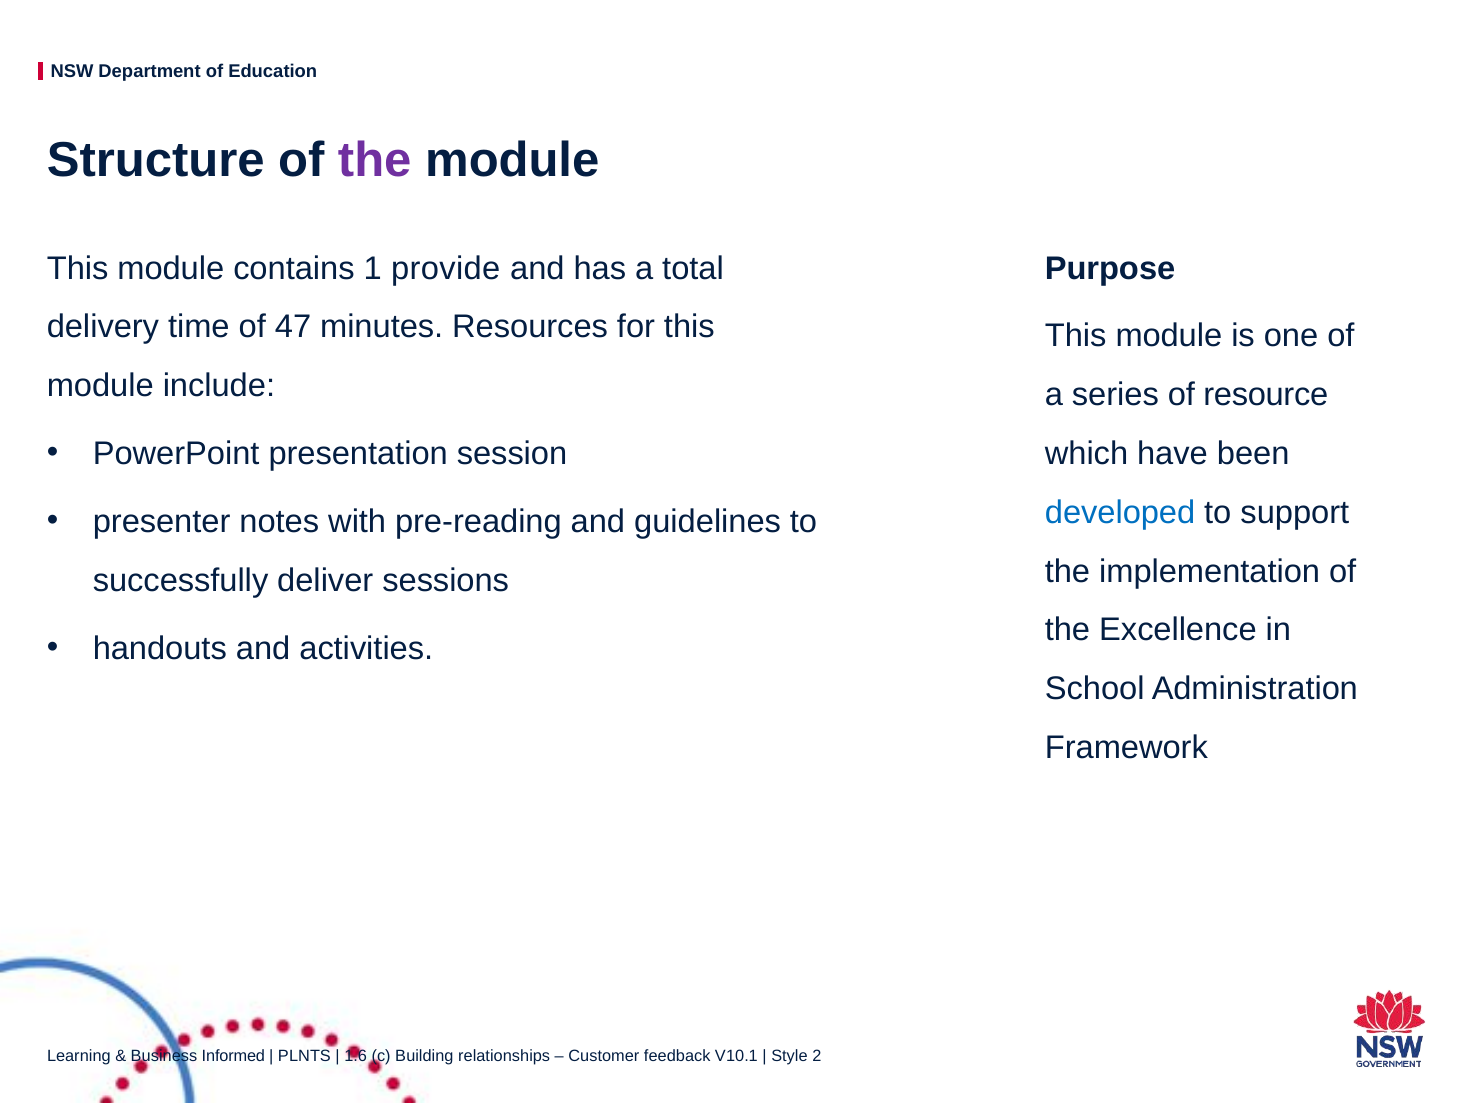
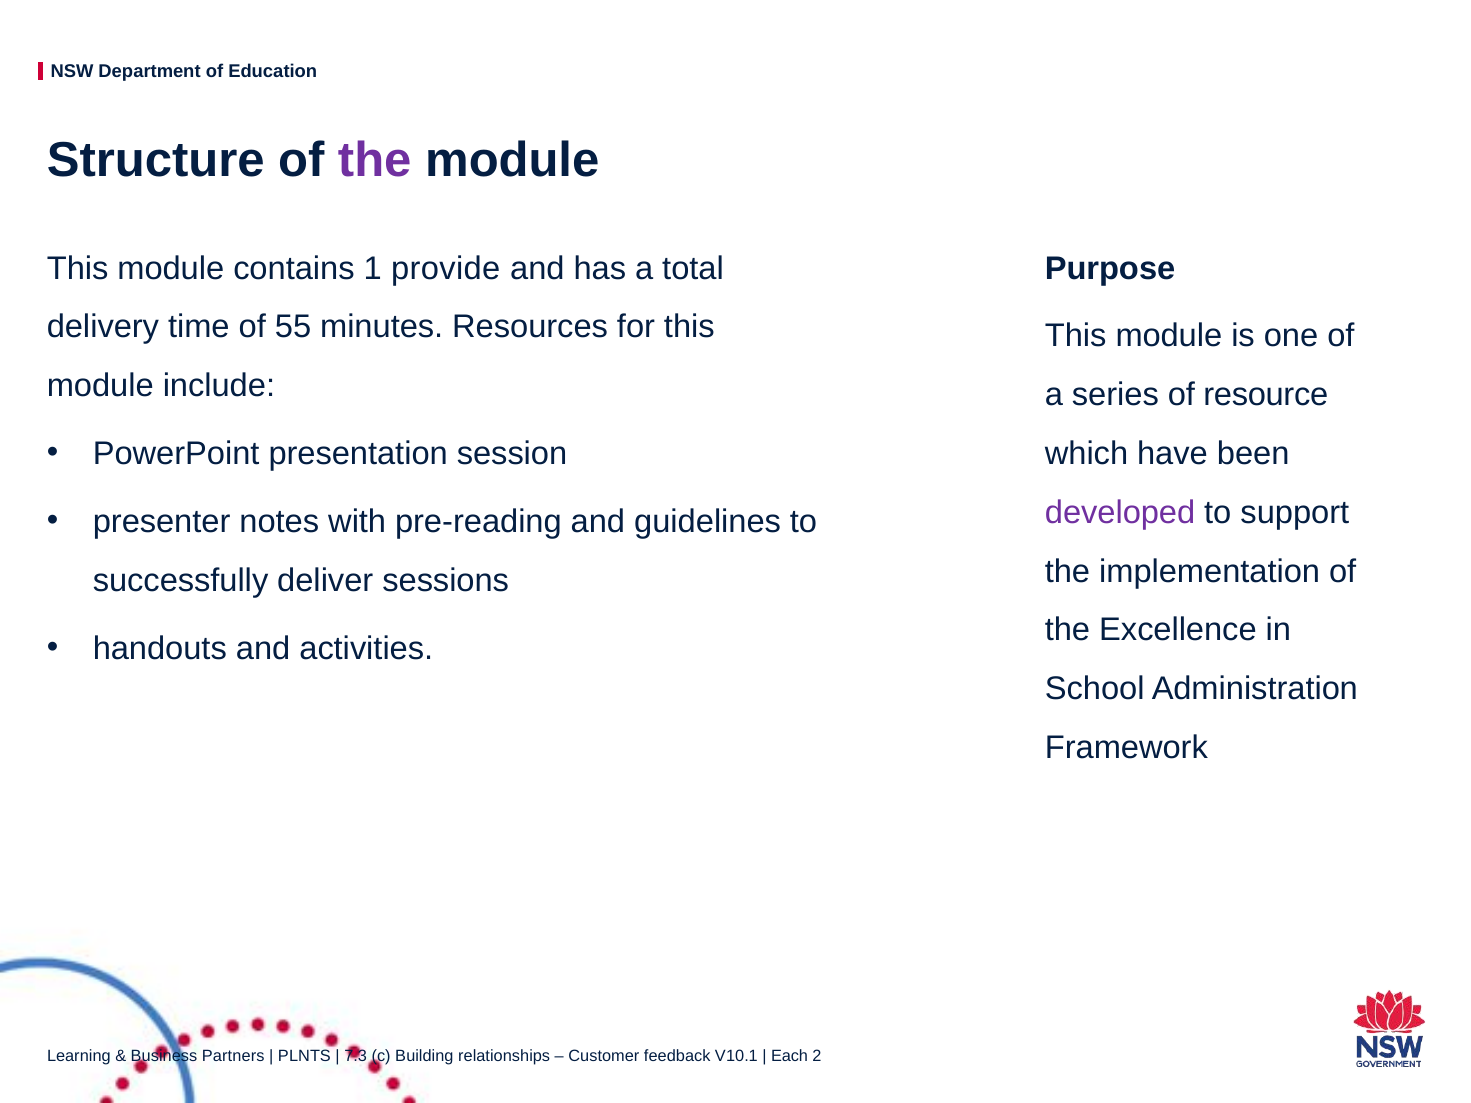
47: 47 -> 55
developed colour: blue -> purple
Informed: Informed -> Partners
1.6: 1.6 -> 7.3
Style: Style -> Each
